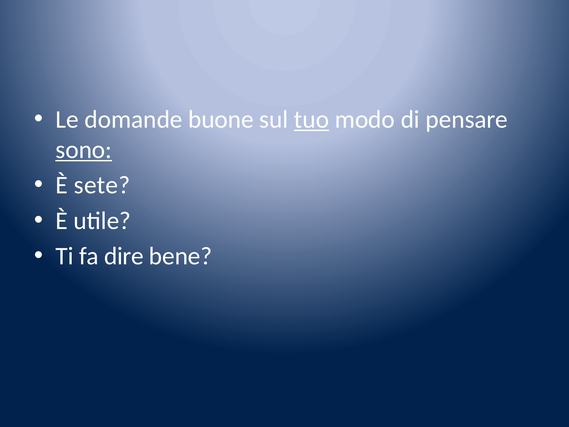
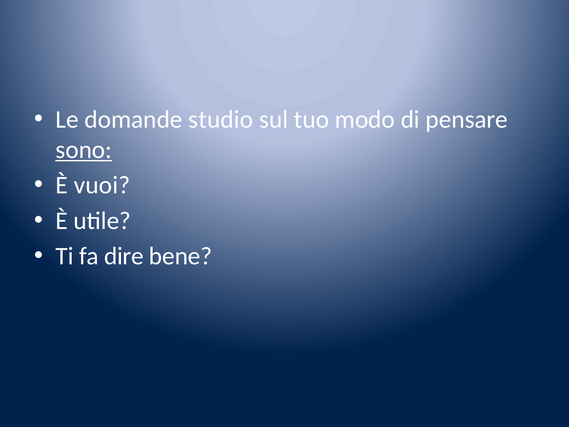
buone: buone -> studio
tuo underline: present -> none
sete: sete -> vuoi
